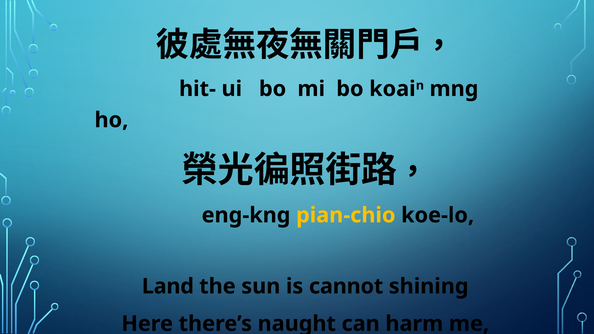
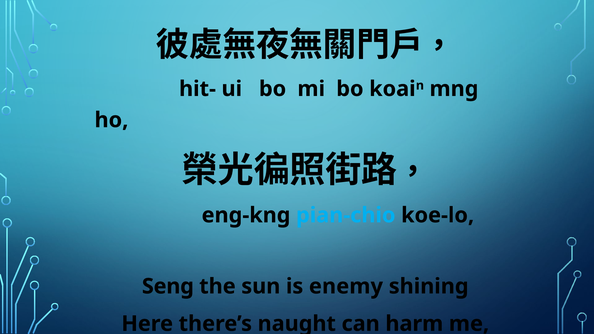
pian-chio colour: yellow -> light blue
Land: Land -> Seng
cannot: cannot -> enemy
